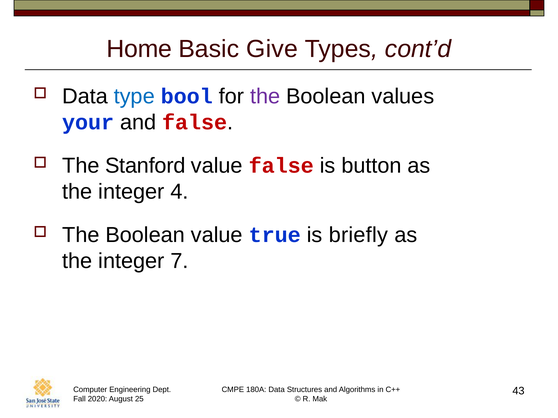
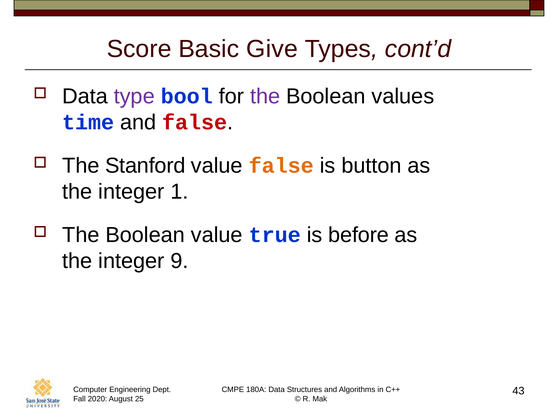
Home: Home -> Score
type colour: blue -> purple
your: your -> time
false at (281, 166) colour: red -> orange
4: 4 -> 1
briefly: briefly -> before
7: 7 -> 9
